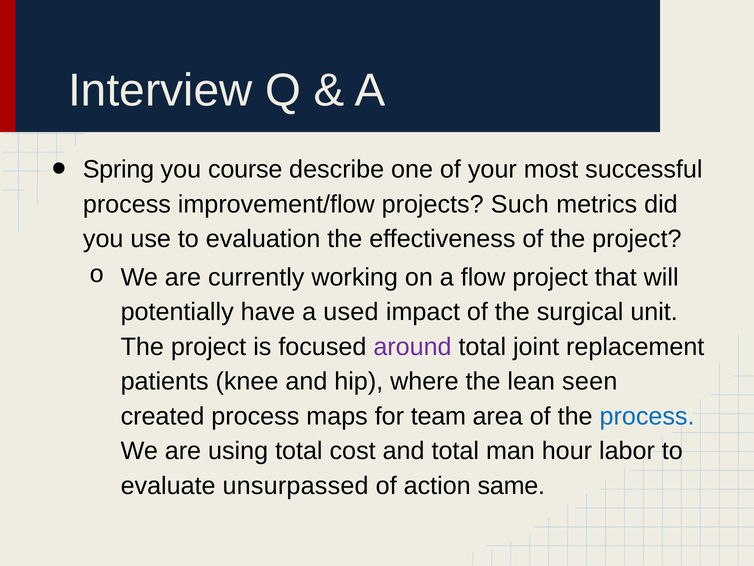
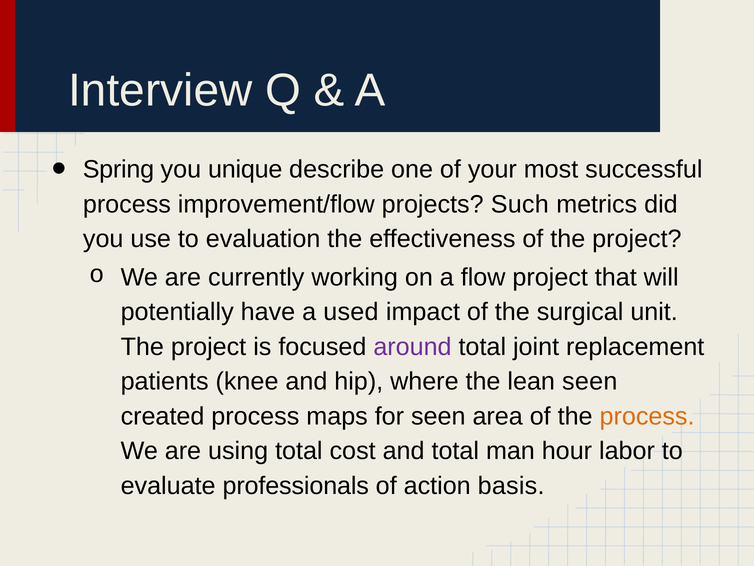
course: course -> unique
for team: team -> seen
process at (647, 416) colour: blue -> orange
unsurpassed: unsurpassed -> professionals
same: same -> basis
